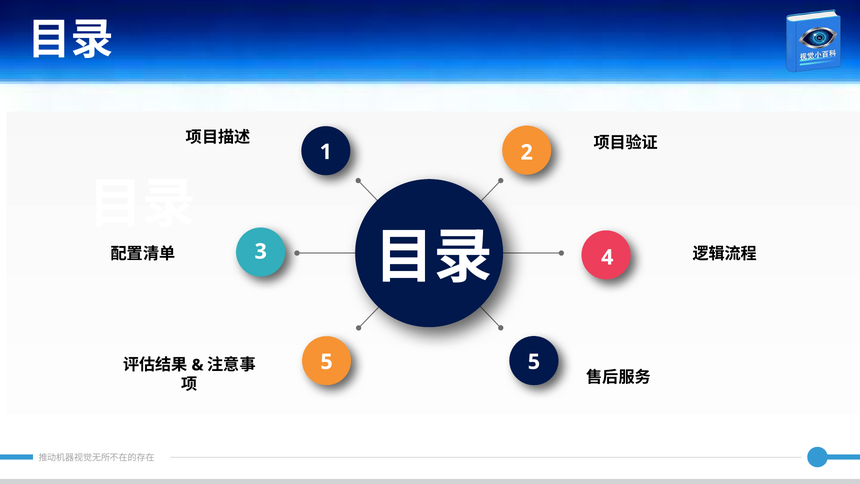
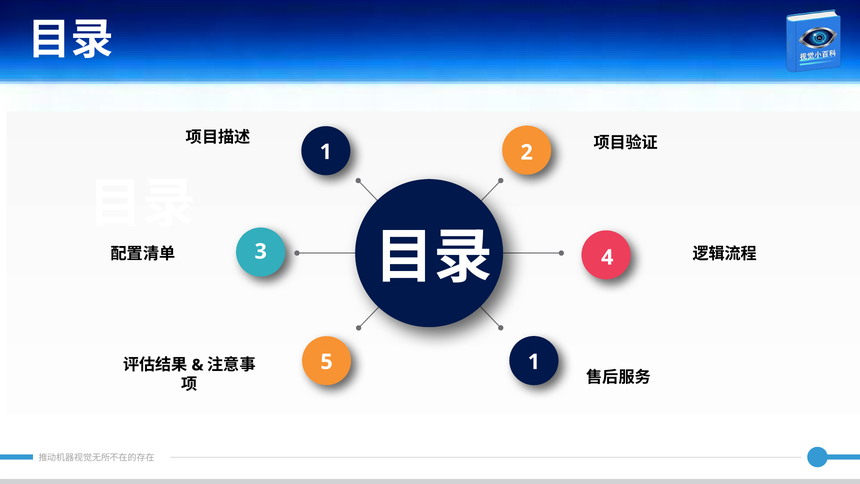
5 5: 5 -> 1
